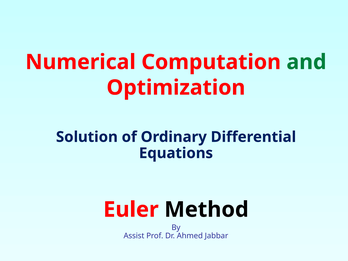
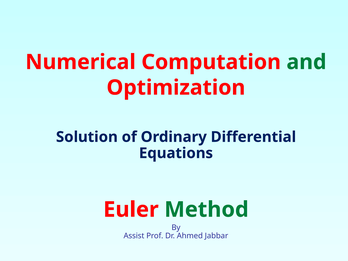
Method colour: black -> green
